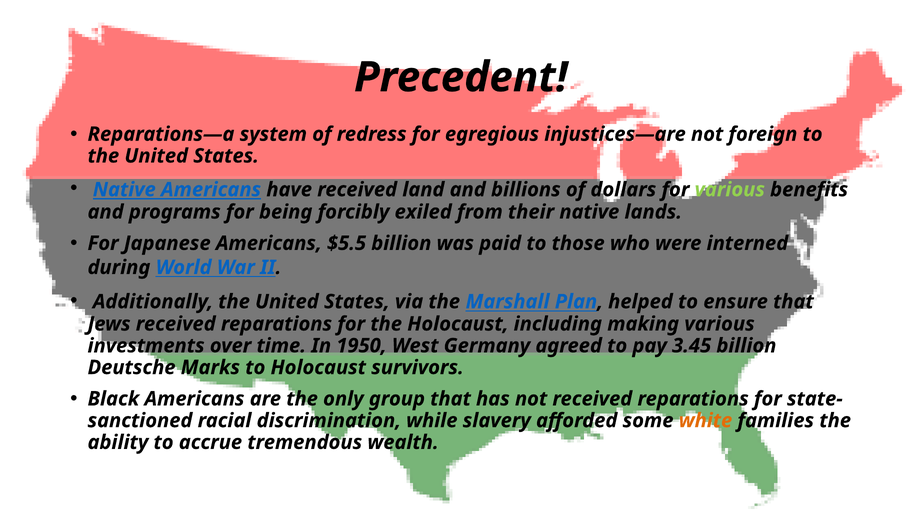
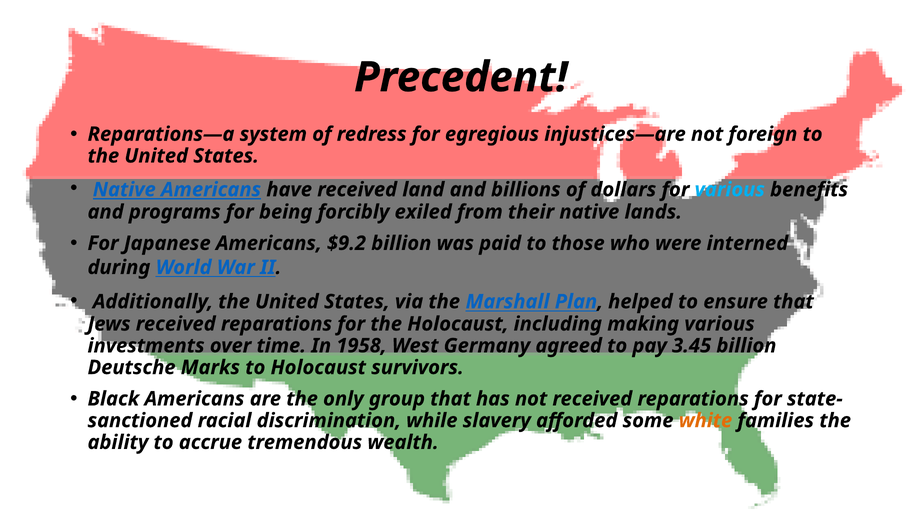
various at (730, 190) colour: light green -> light blue
$5.5: $5.5 -> $9.2
1950: 1950 -> 1958
